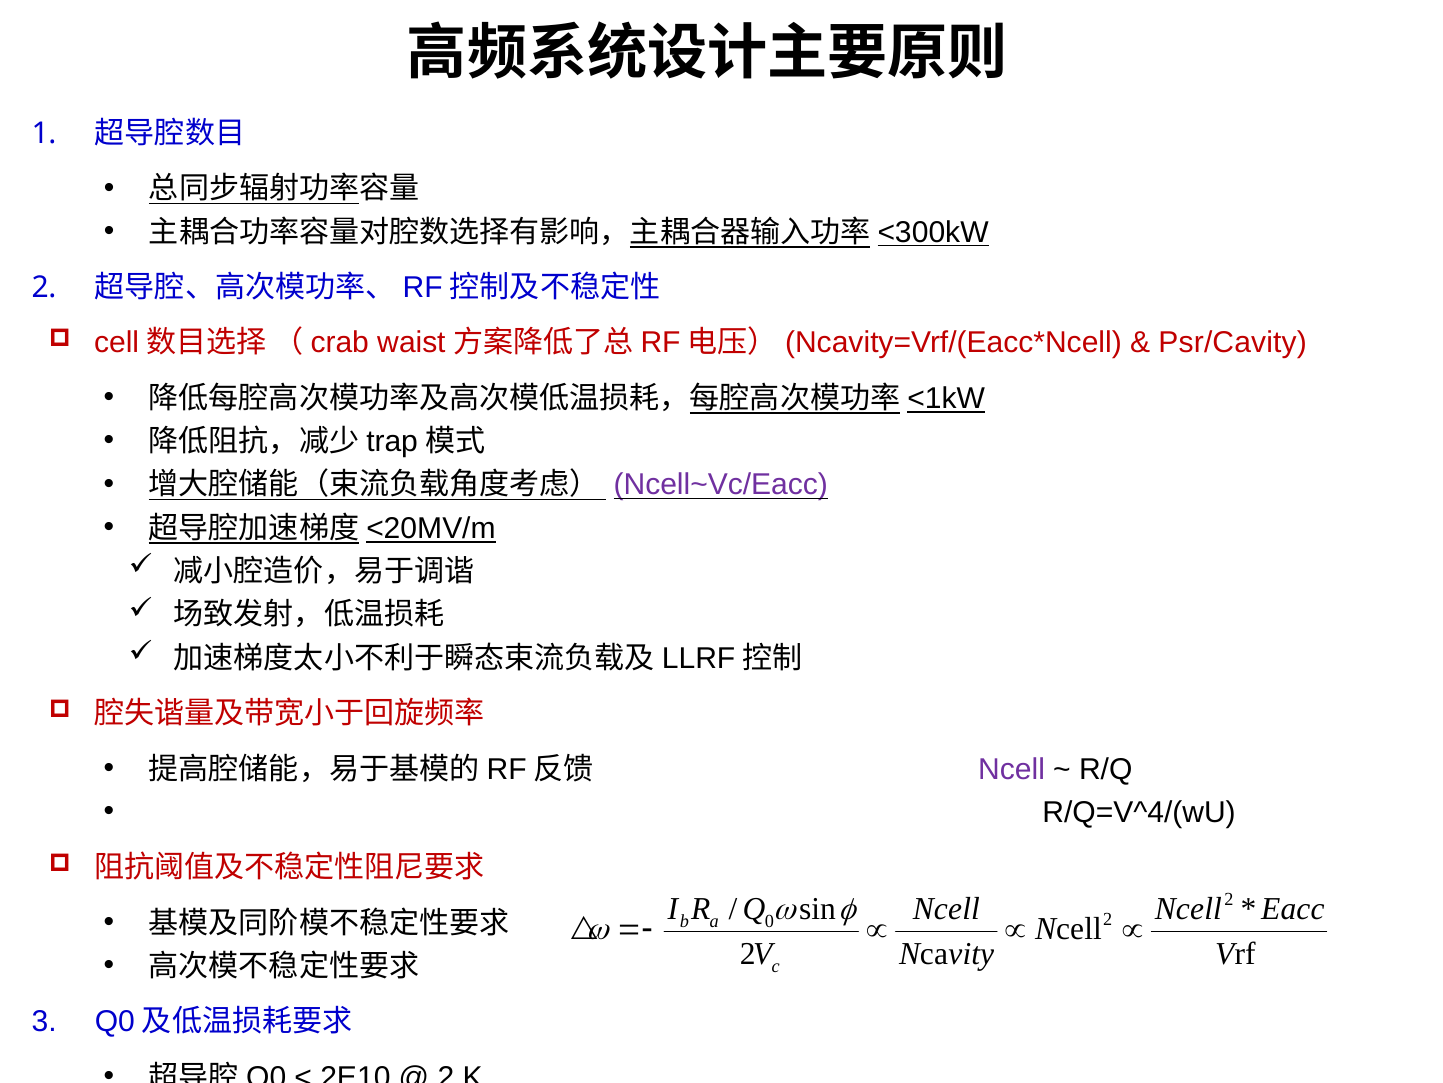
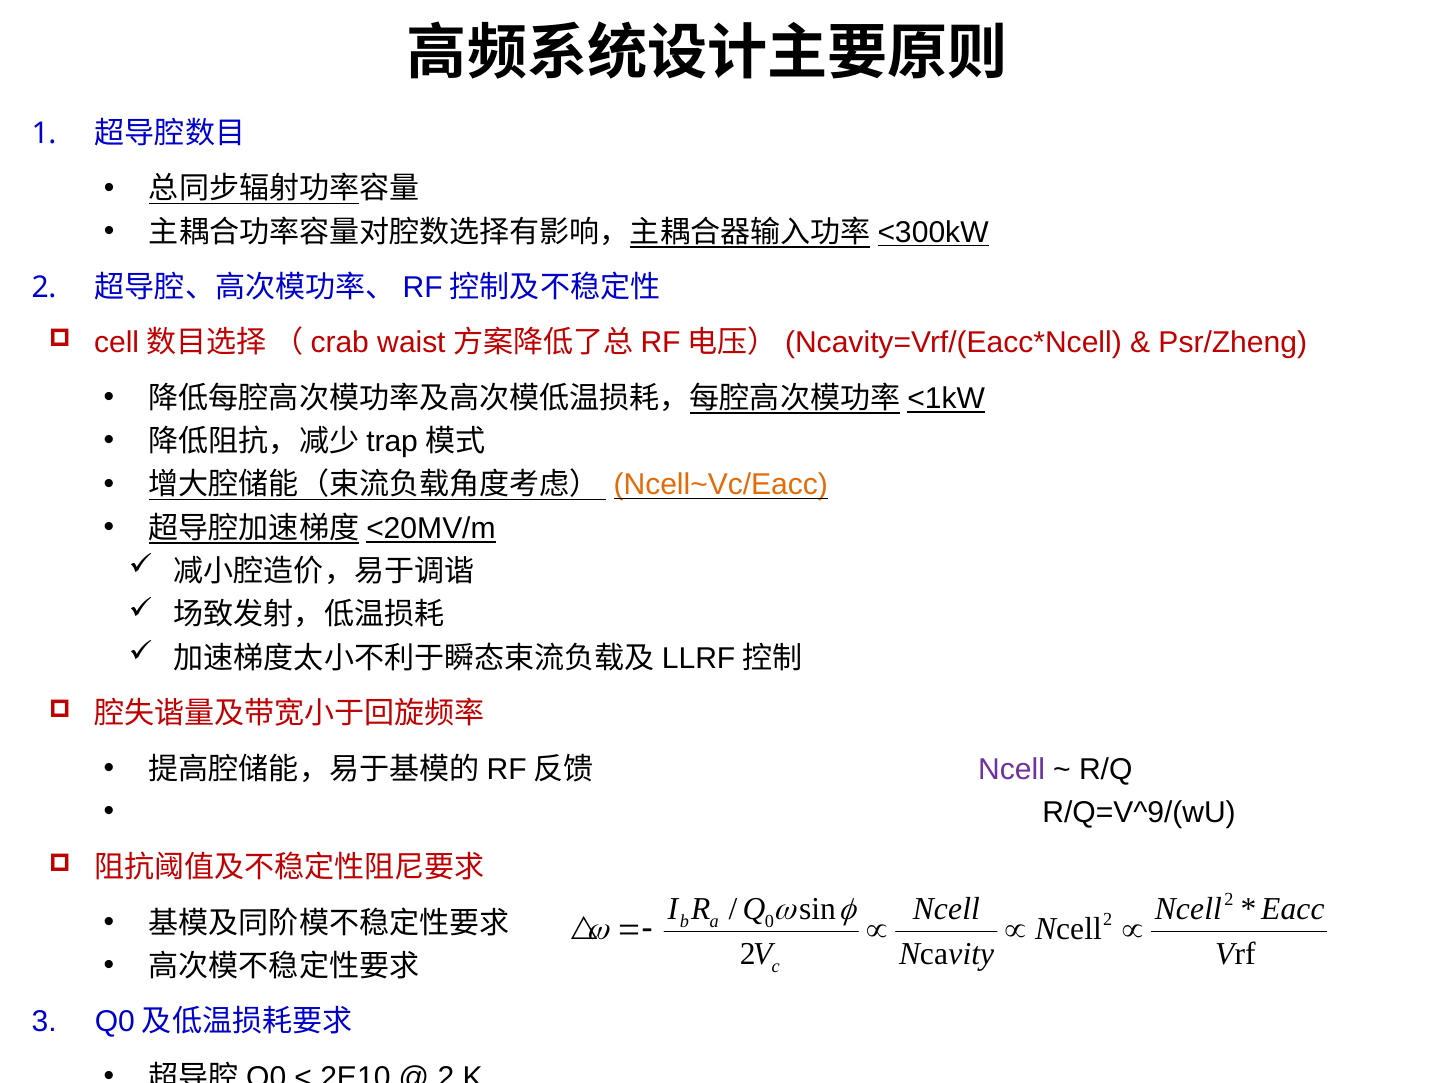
Psr/Cavity: Psr/Cavity -> Psr/Zheng
Ncell~Vc/Eacc colour: purple -> orange
R/Q=V^4/(wU: R/Q=V^4/(wU -> R/Q=V^9/(wU
